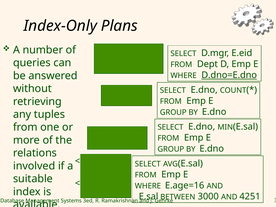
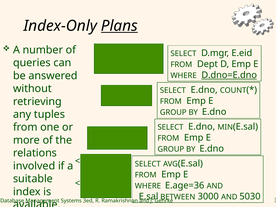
Plans underline: none -> present
E.age=16: E.age=16 -> E.age=36
4251: 4251 -> 5030
